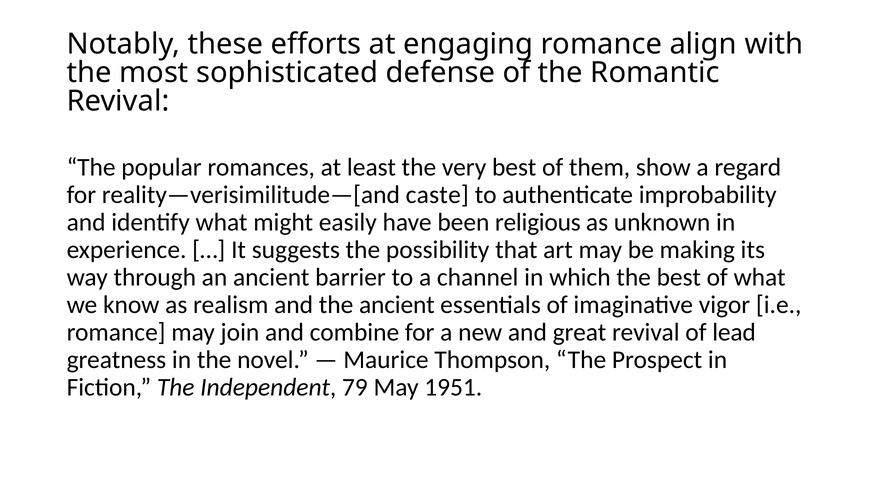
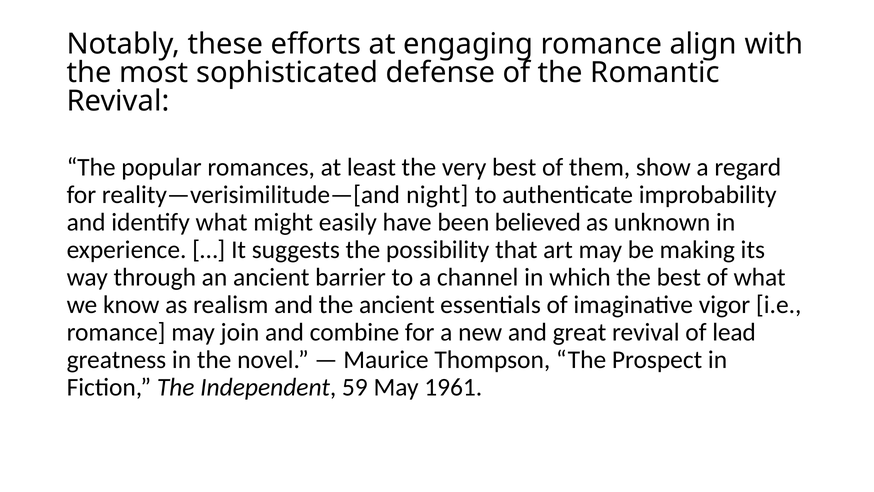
caste: caste -> night
religious: religious -> believed
79: 79 -> 59
1951: 1951 -> 1961
